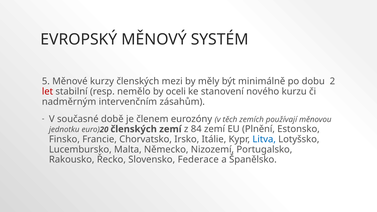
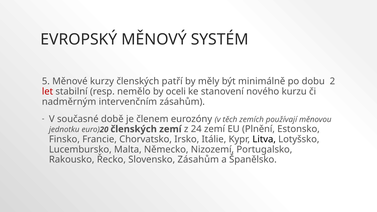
mezi: mezi -> patří
84: 84 -> 24
Litva colour: blue -> black
Slovensko Federace: Federace -> Zásahům
